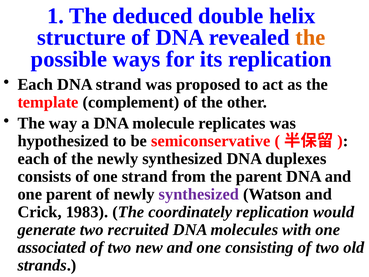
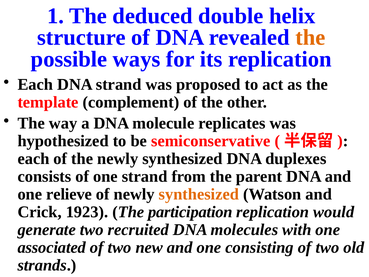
one parent: parent -> relieve
synthesized at (199, 194) colour: purple -> orange
1983: 1983 -> 1923
coordinately: coordinately -> participation
